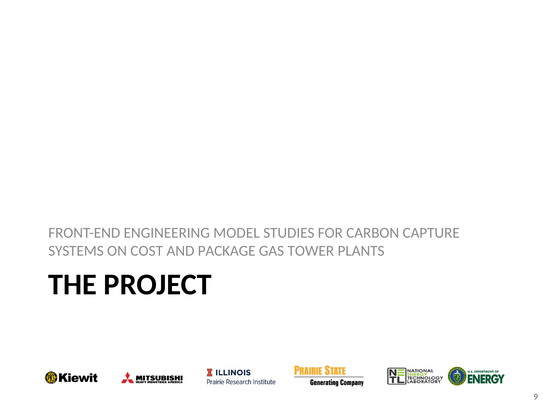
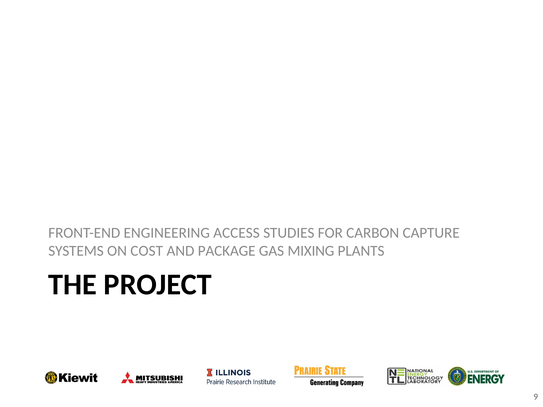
MODEL: MODEL -> ACCESS
TOWER: TOWER -> MIXING
